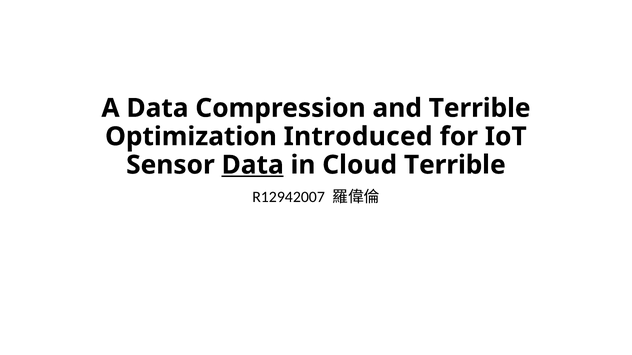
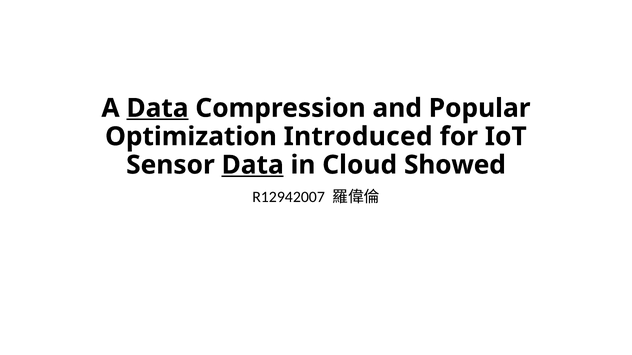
Data at (157, 108) underline: none -> present
and Terrible: Terrible -> Popular
Cloud Terrible: Terrible -> Showed
